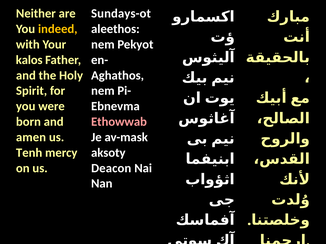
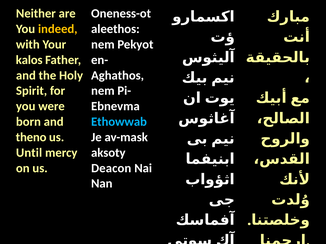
Sundays-ot: Sundays-ot -> Oneness-ot
Ethowwab colour: pink -> light blue
amen: amen -> theno
Tenh: Tenh -> Until
